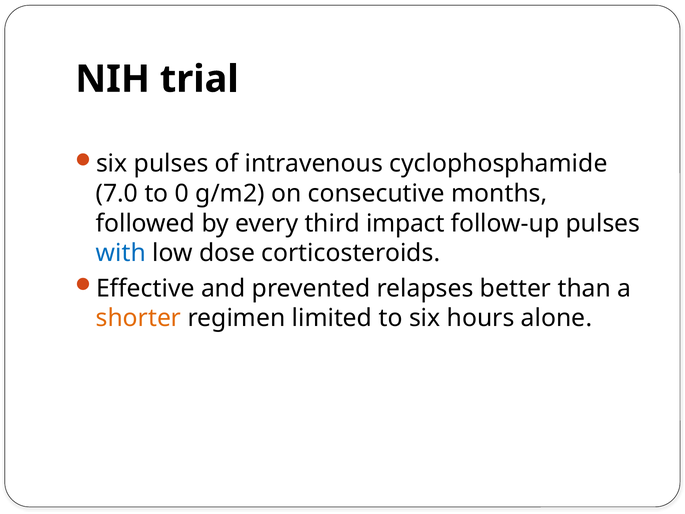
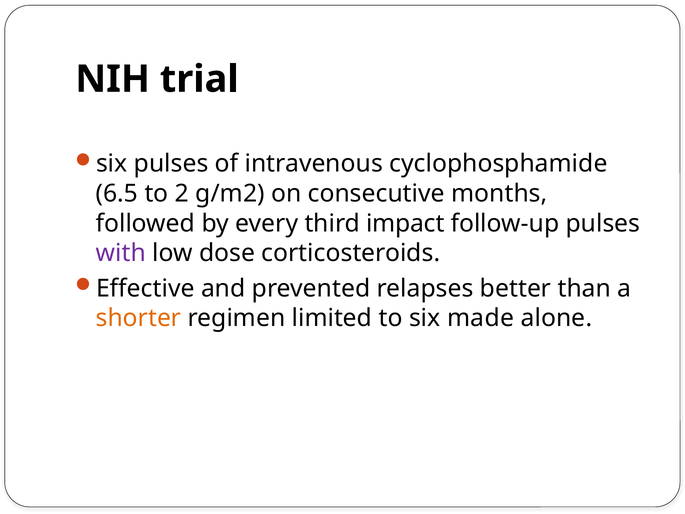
7.0: 7.0 -> 6.5
0: 0 -> 2
with colour: blue -> purple
hours: hours -> made
